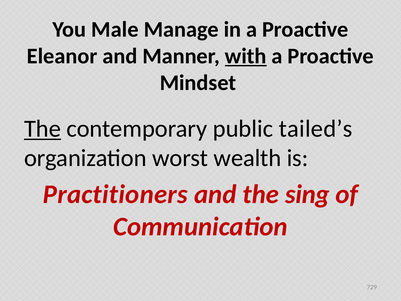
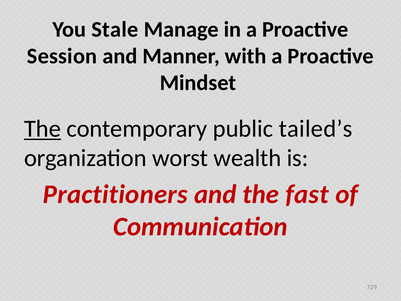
Male: Male -> Stale
Eleanor: Eleanor -> Session
with underline: present -> none
sing: sing -> fast
